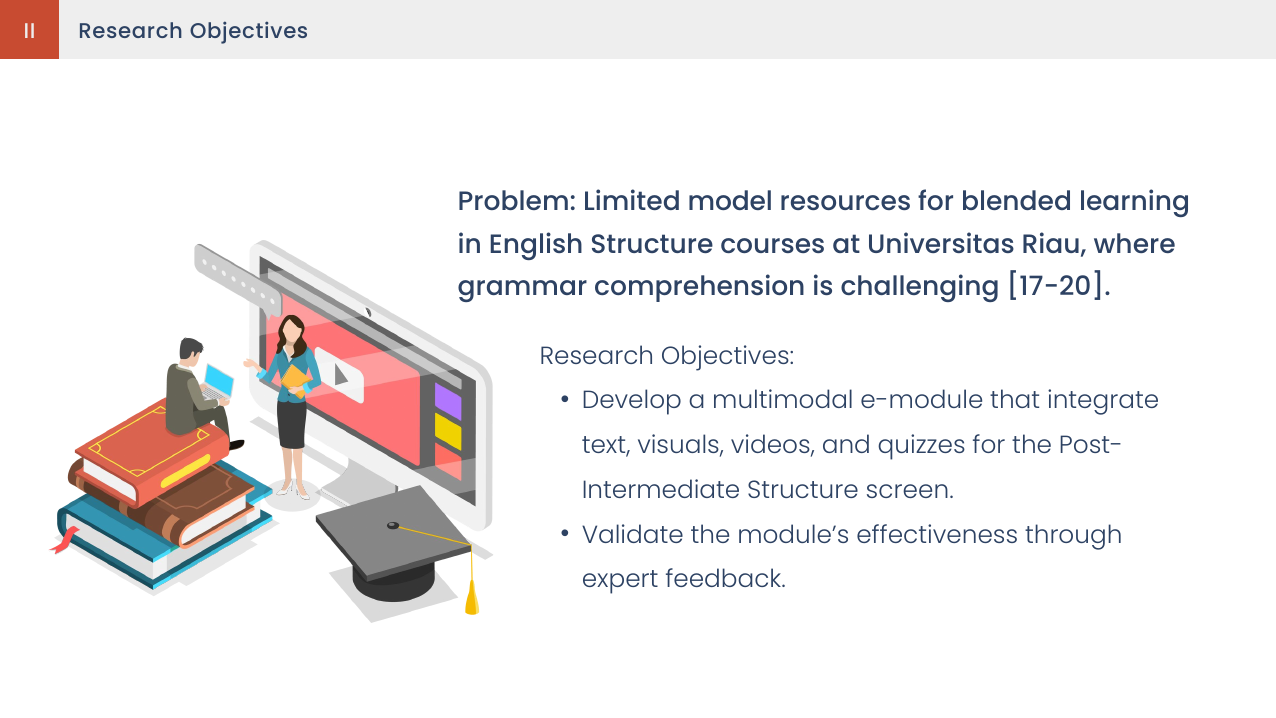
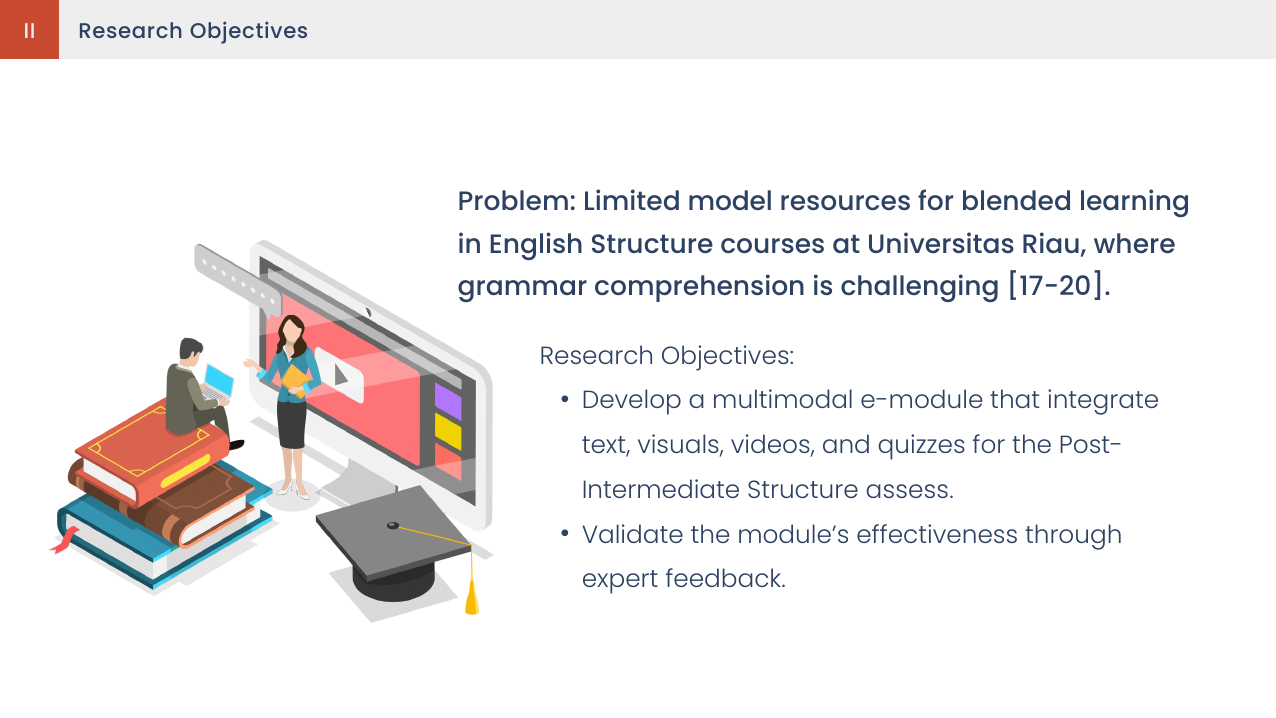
screen: screen -> assess
